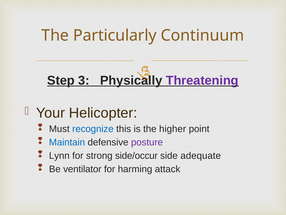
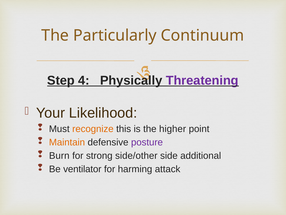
3: 3 -> 4
Helicopter: Helicopter -> Likelihood
recognize colour: blue -> orange
Maintain colour: blue -> orange
Lynn: Lynn -> Burn
side/occur: side/occur -> side/other
adequate: adequate -> additional
